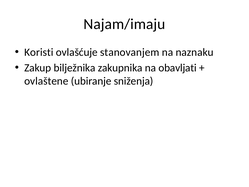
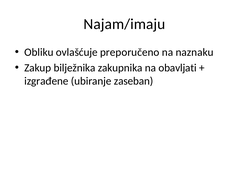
Koristi: Koristi -> Obliku
stanovanjem: stanovanjem -> preporučeno
ovlaštene: ovlaštene -> izgrađene
sniženja: sniženja -> zaseban
